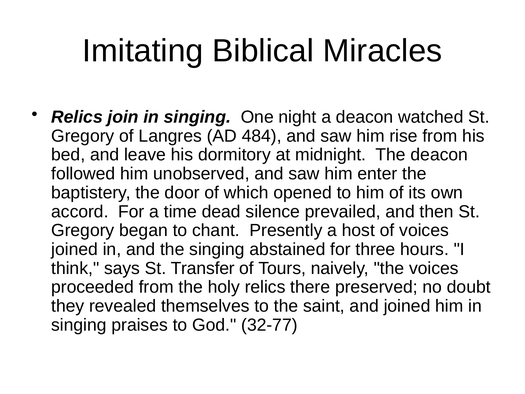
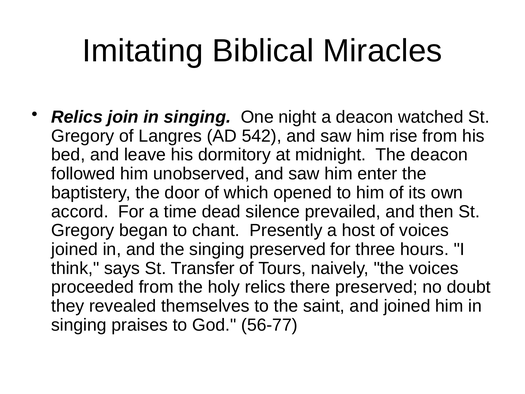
484: 484 -> 542
singing abstained: abstained -> preserved
32-77: 32-77 -> 56-77
